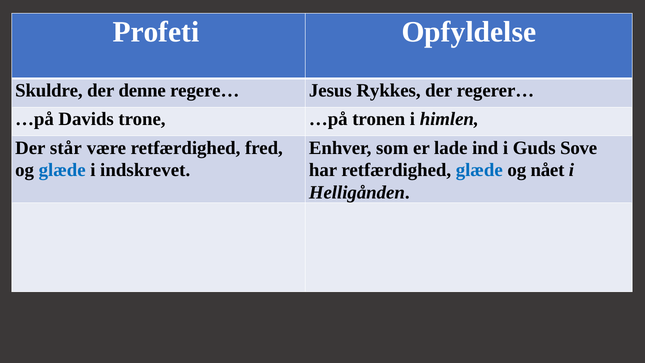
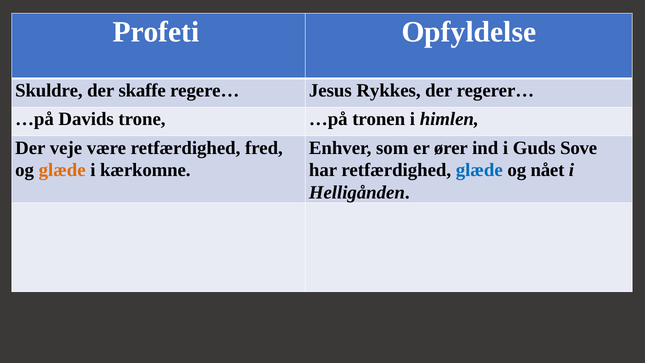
denne: denne -> skaffe
står: står -> veje
lade: lade -> ører
glæde at (62, 170) colour: blue -> orange
indskrevet: indskrevet -> kærkomne
